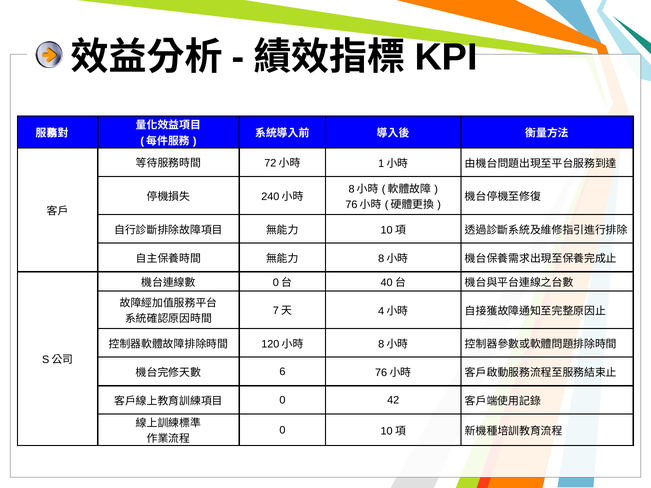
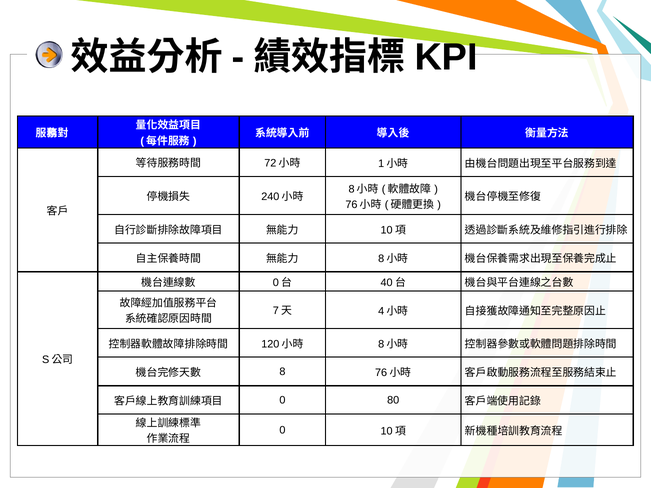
6: 6 -> 8
42: 42 -> 80
